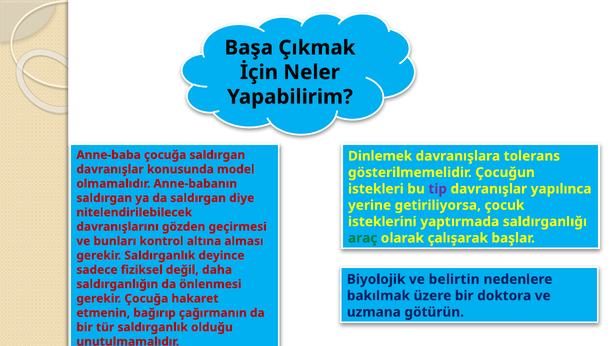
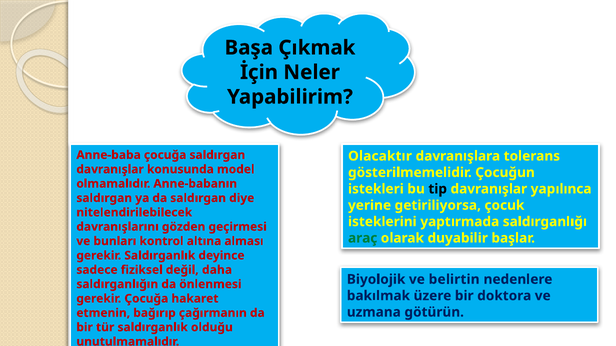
Dinlemek: Dinlemek -> Olacaktır
tip colour: purple -> black
çalışarak: çalışarak -> duyabilir
